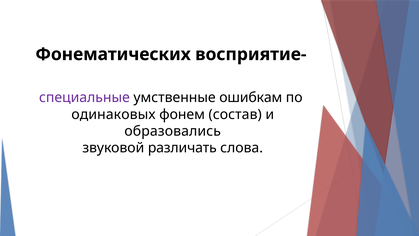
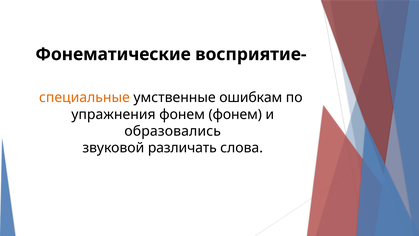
Фонематических: Фонематических -> Фонематические
специальные colour: purple -> orange
одинаковых: одинаковых -> упражнения
фонем состав: состав -> фонем
